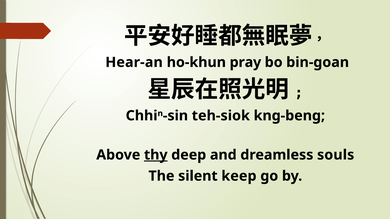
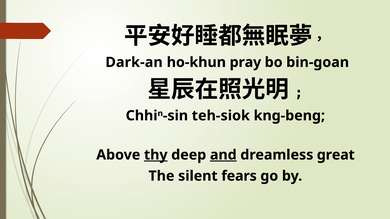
Hear-an: Hear-an -> Dark-an
and underline: none -> present
souls: souls -> great
keep: keep -> fears
